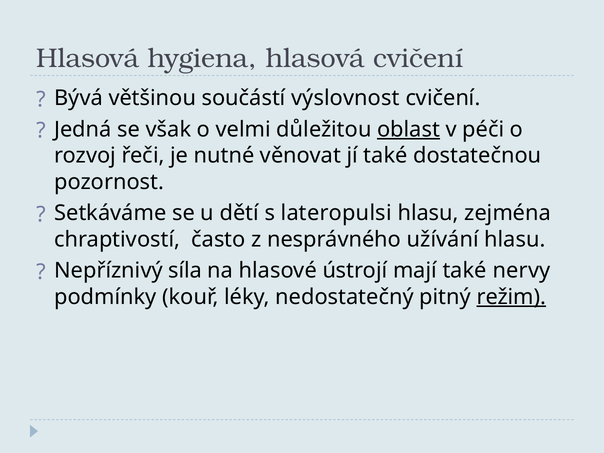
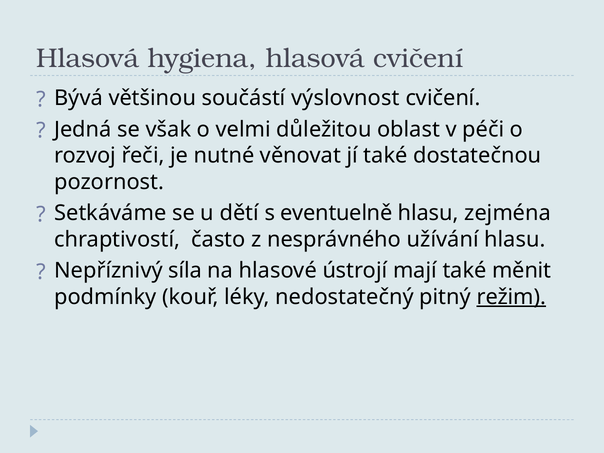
oblast underline: present -> none
lateropulsi: lateropulsi -> eventuelně
nervy: nervy -> měnit
